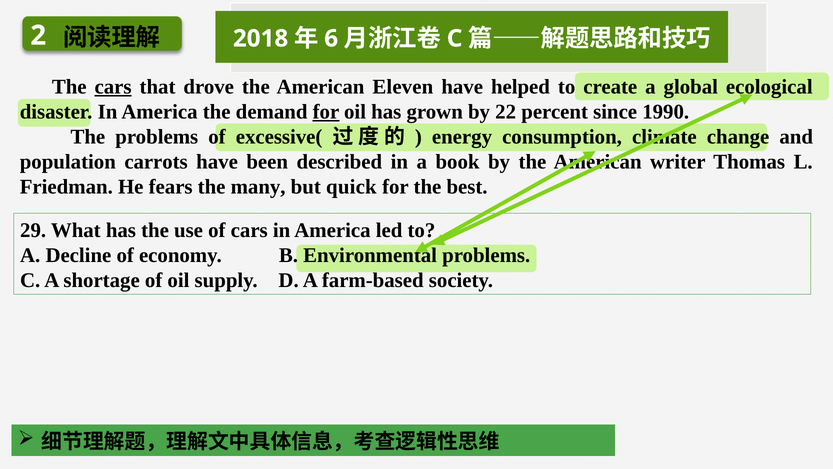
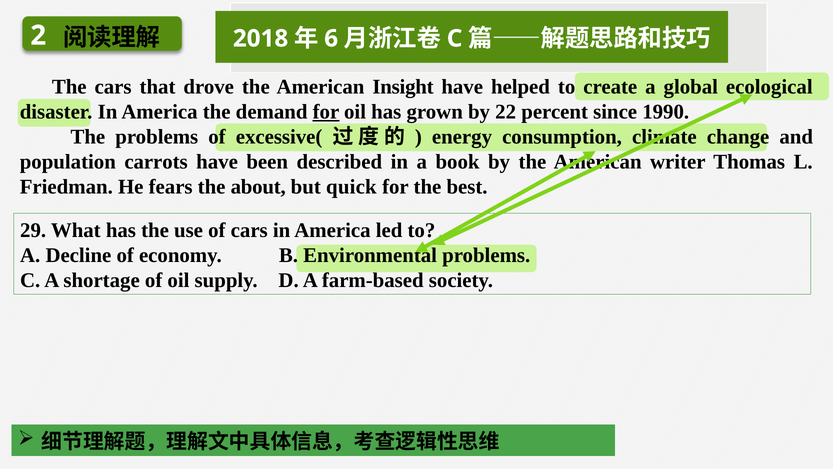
cars at (113, 87) underline: present -> none
Eleven: Eleven -> Insight
many: many -> about
